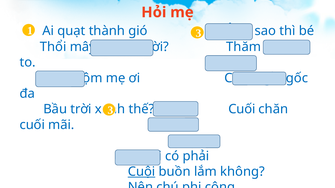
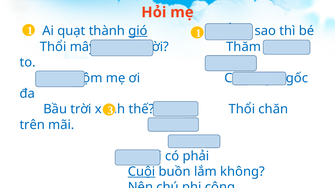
1 3: 3 -> 1
gió underline: none -> present
thế Cuối: Cuối -> Thổi
cuối at (32, 125): cuối -> trên
